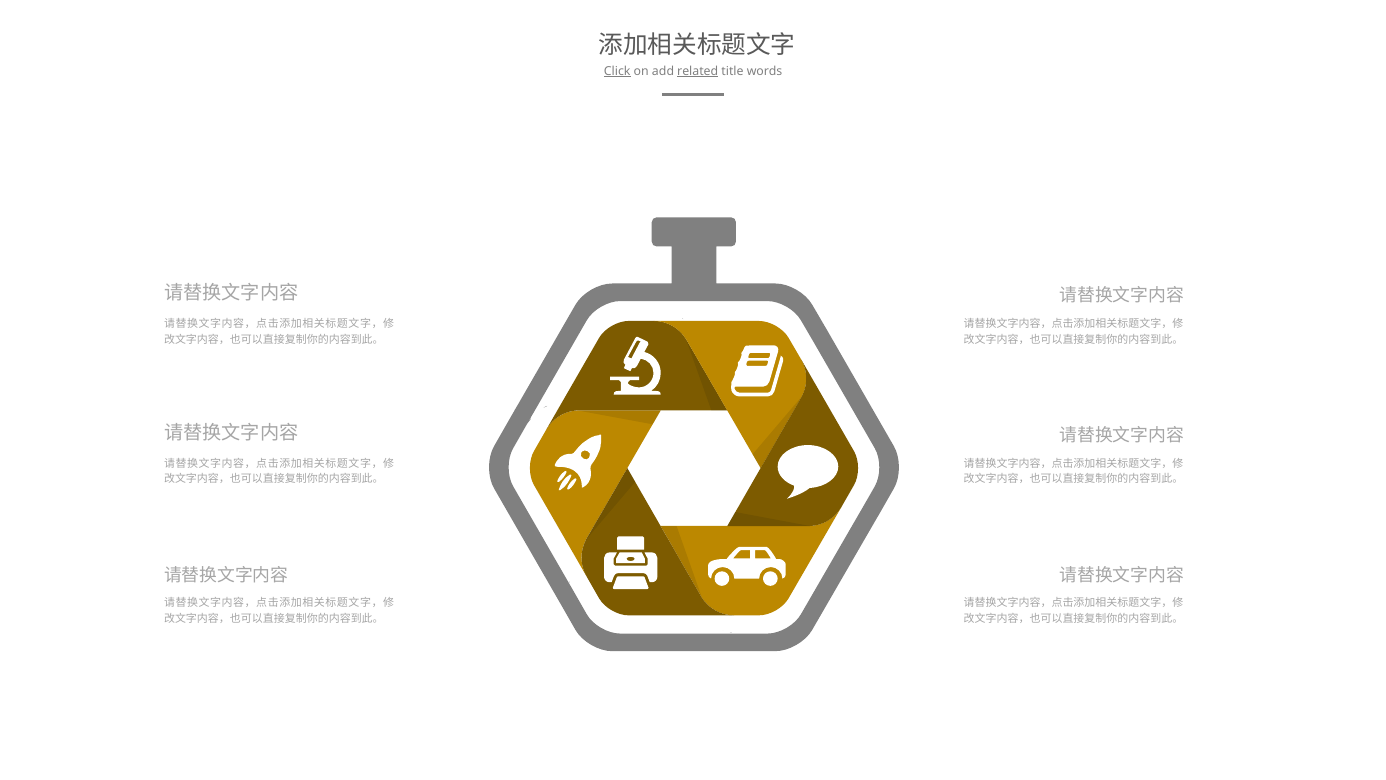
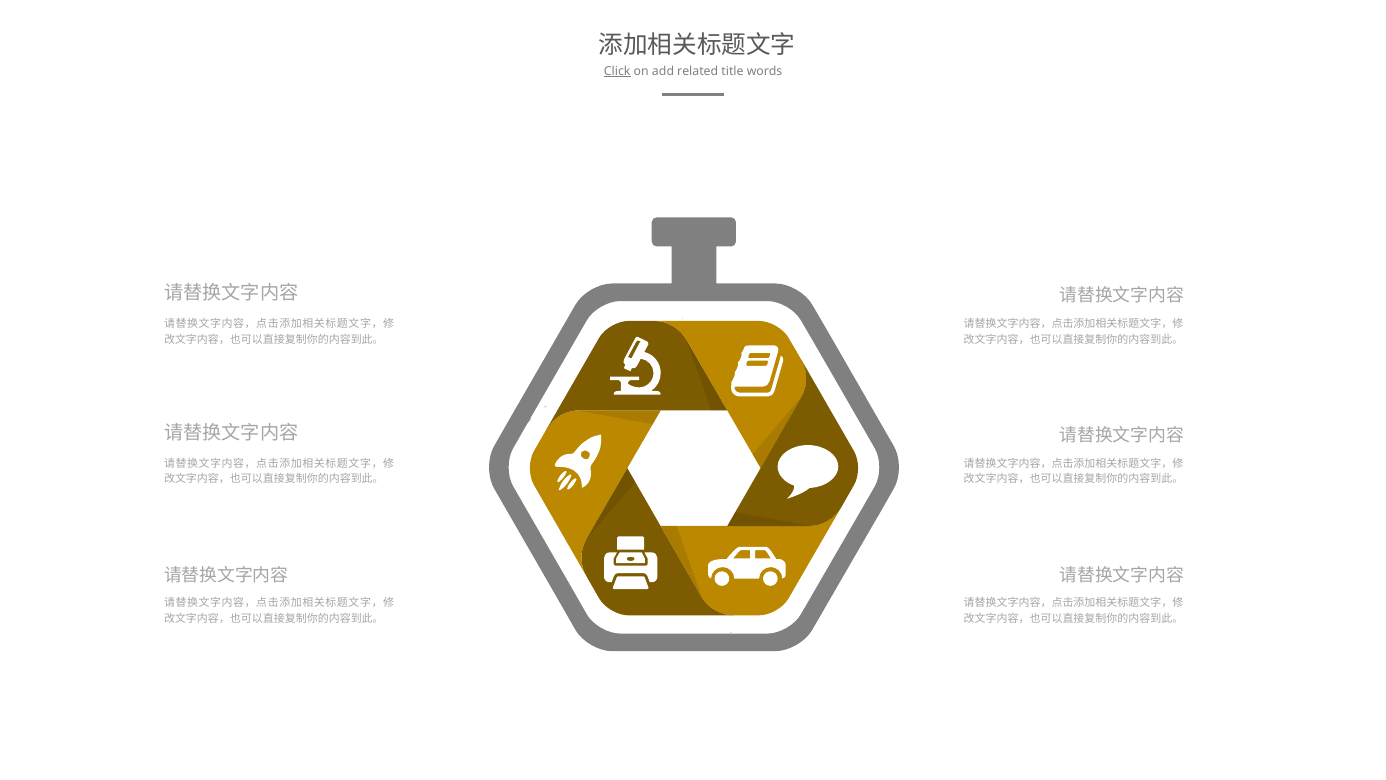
related underline: present -> none
